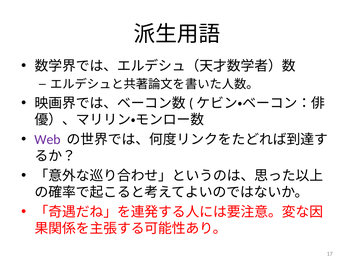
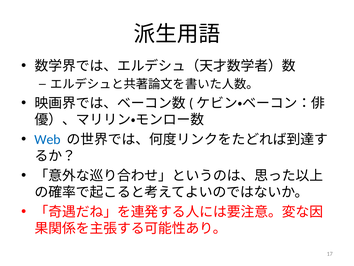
Web colour: purple -> blue
